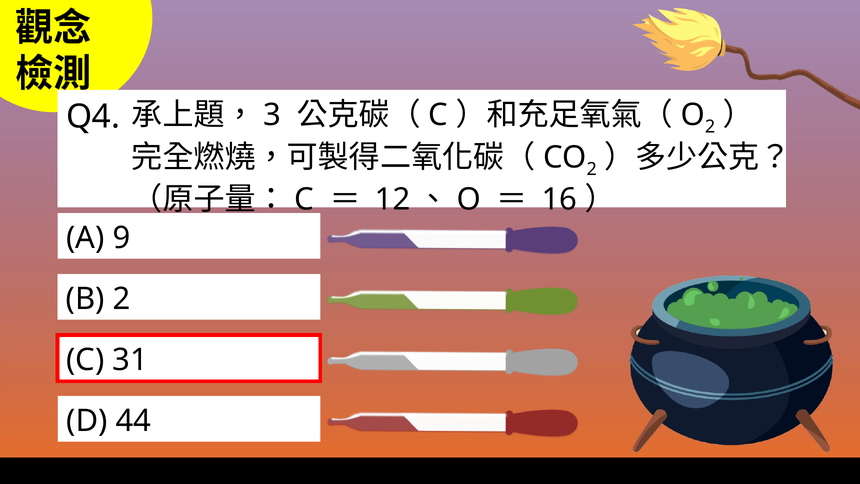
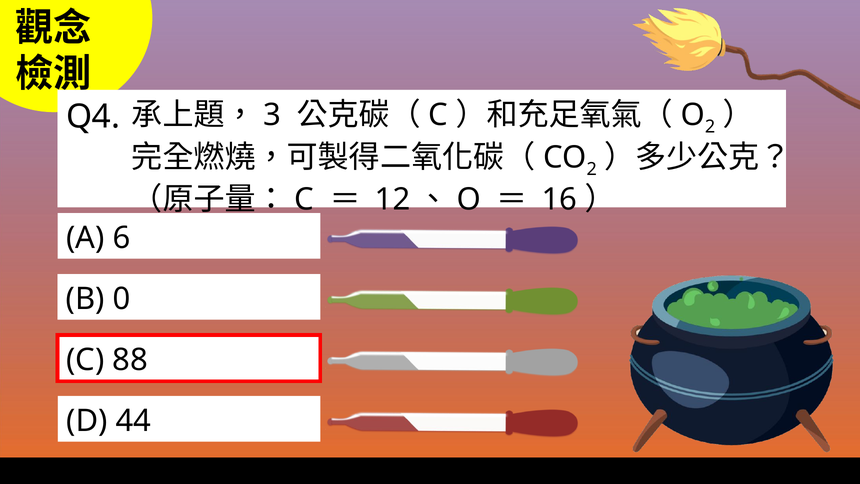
9: 9 -> 6
B 2: 2 -> 0
31: 31 -> 88
